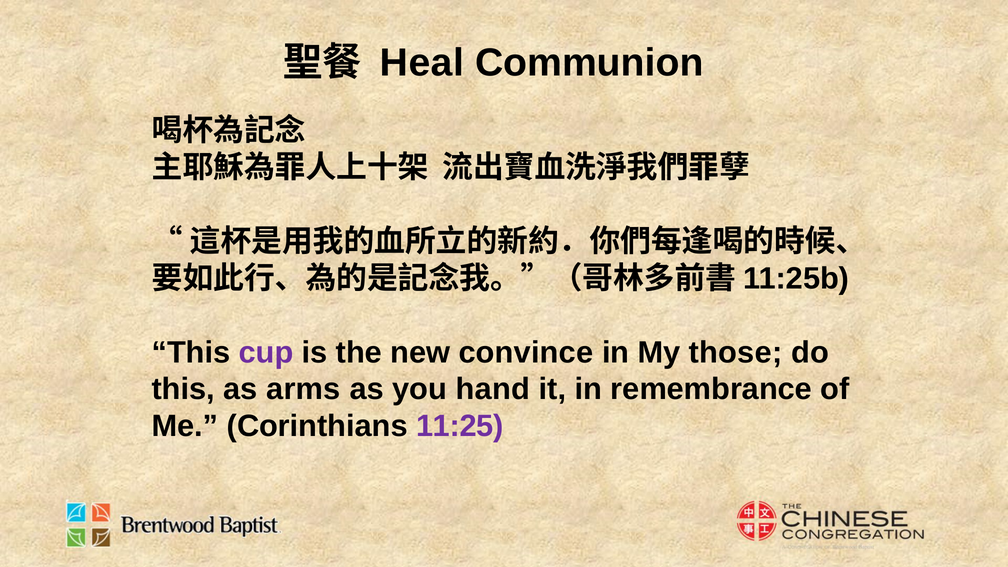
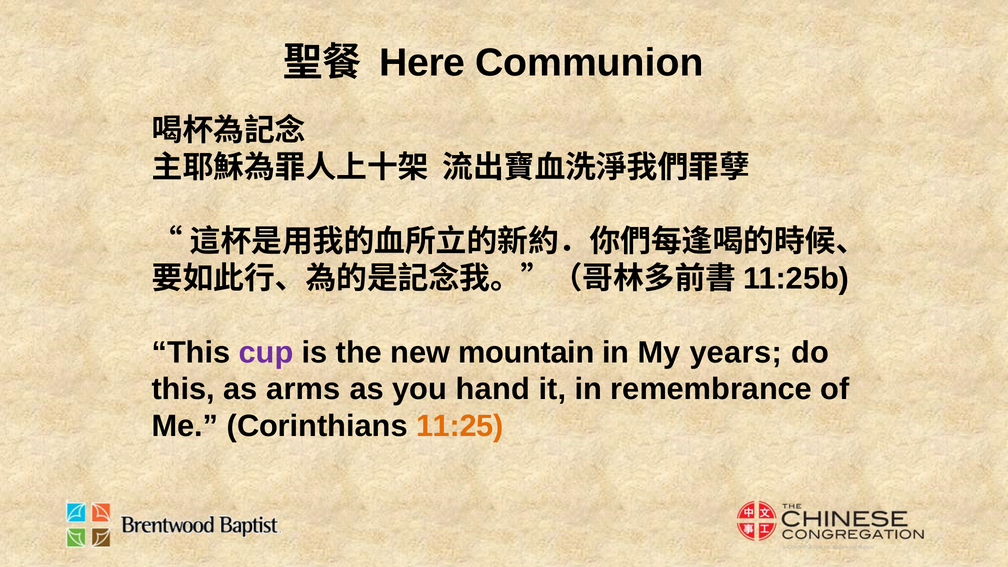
Heal: Heal -> Here
convince: convince -> mountain
those: those -> years
11:25 colour: purple -> orange
